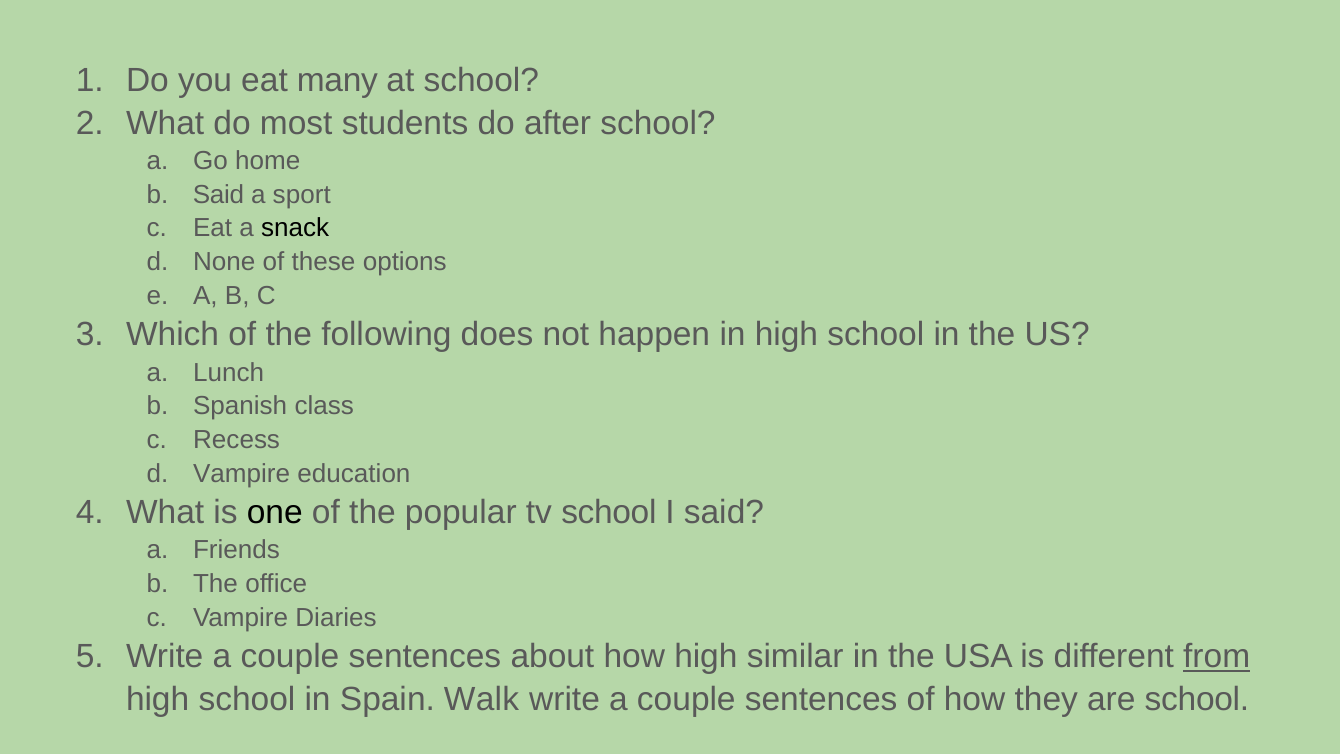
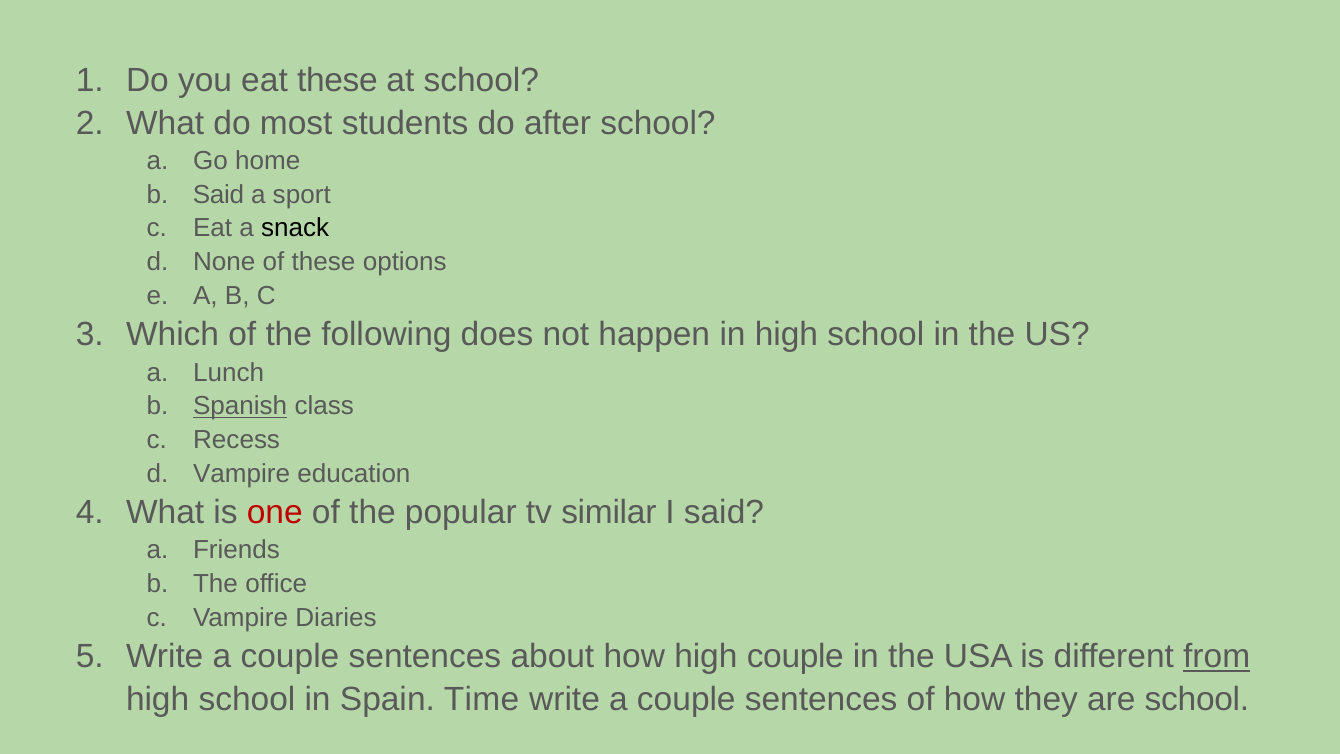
eat many: many -> these
Spanish underline: none -> present
one colour: black -> red
tv school: school -> similar
high similar: similar -> couple
Walk: Walk -> Time
